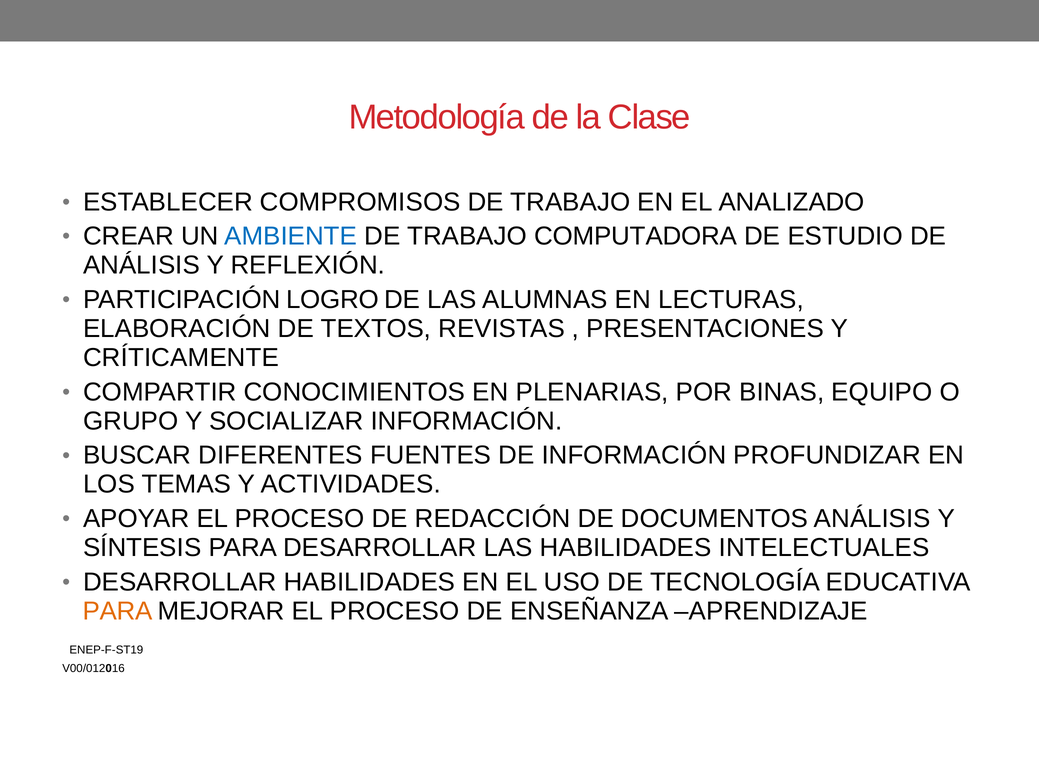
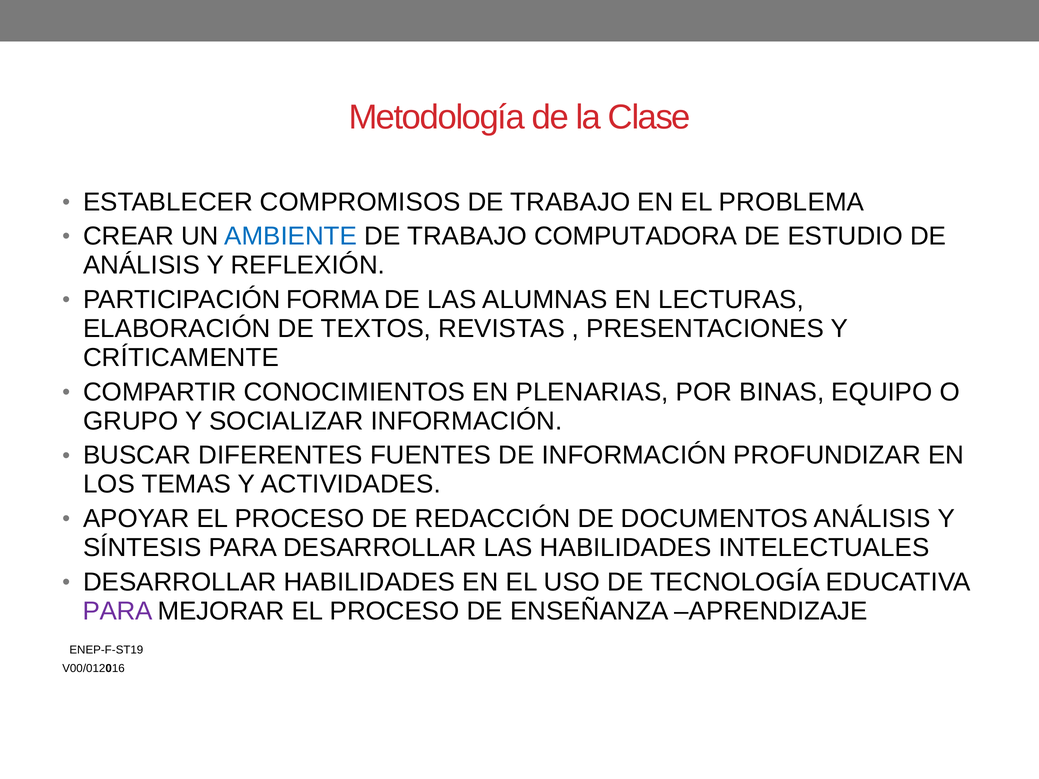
ANALIZADO: ANALIZADO -> PROBLEMA
LOGRO: LOGRO -> FORMA
PARA at (118, 611) colour: orange -> purple
